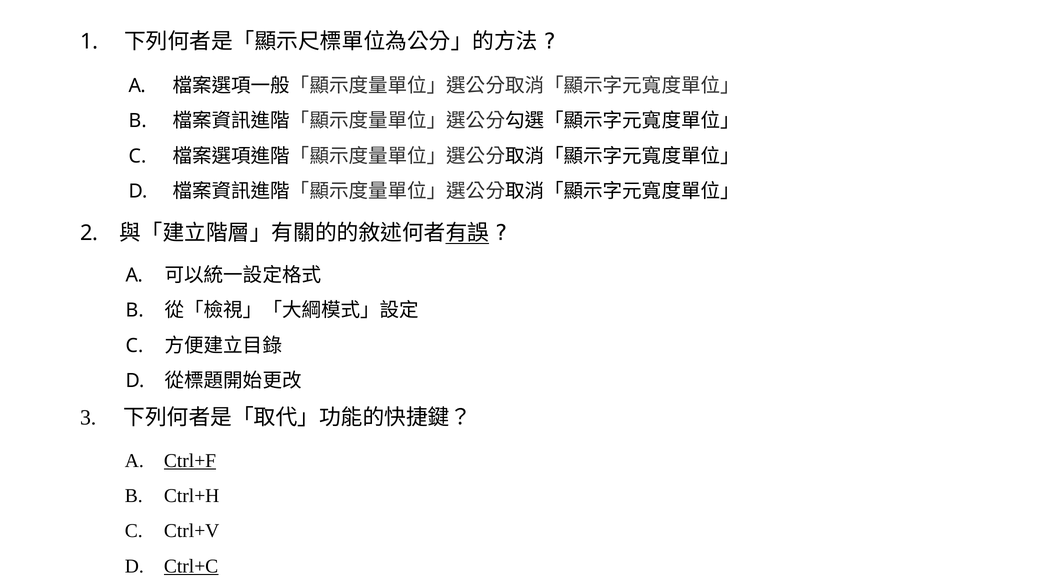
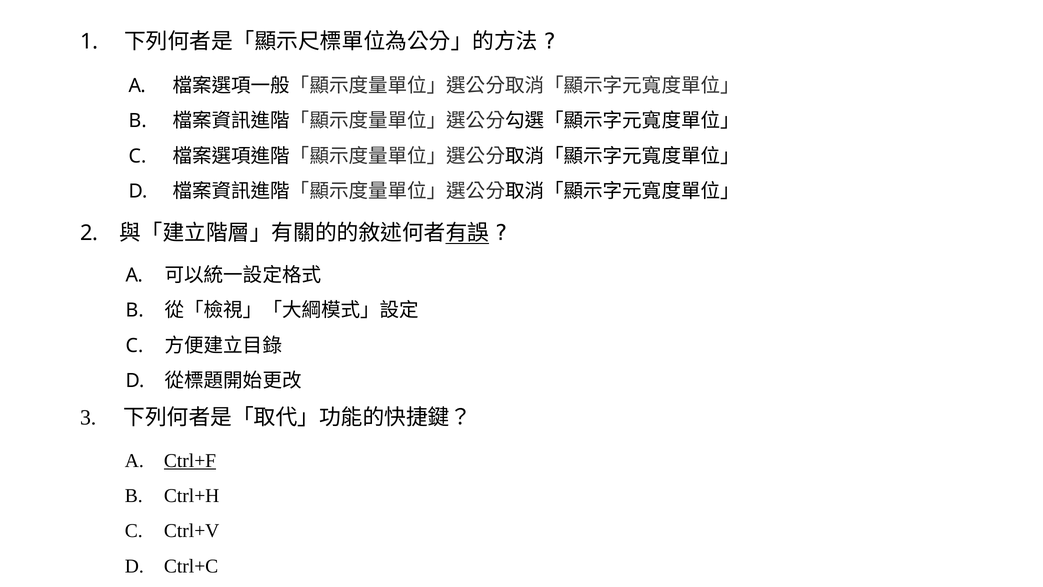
Ctrl+C underline: present -> none
